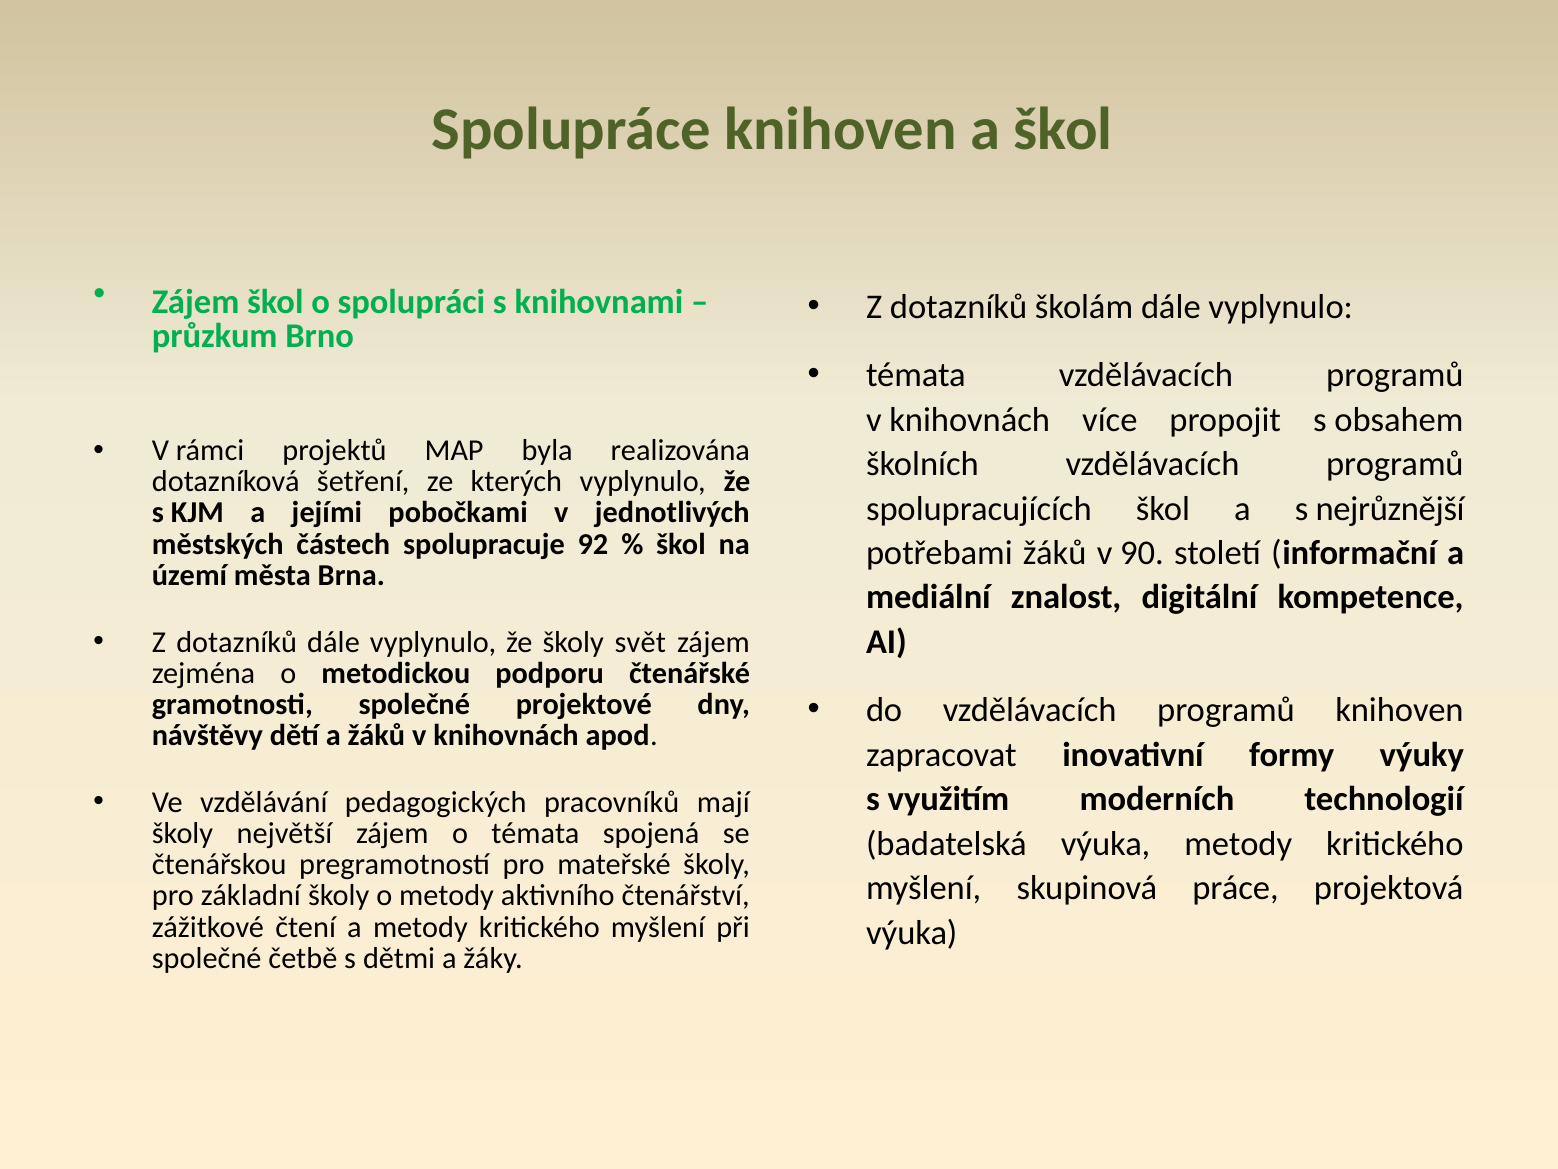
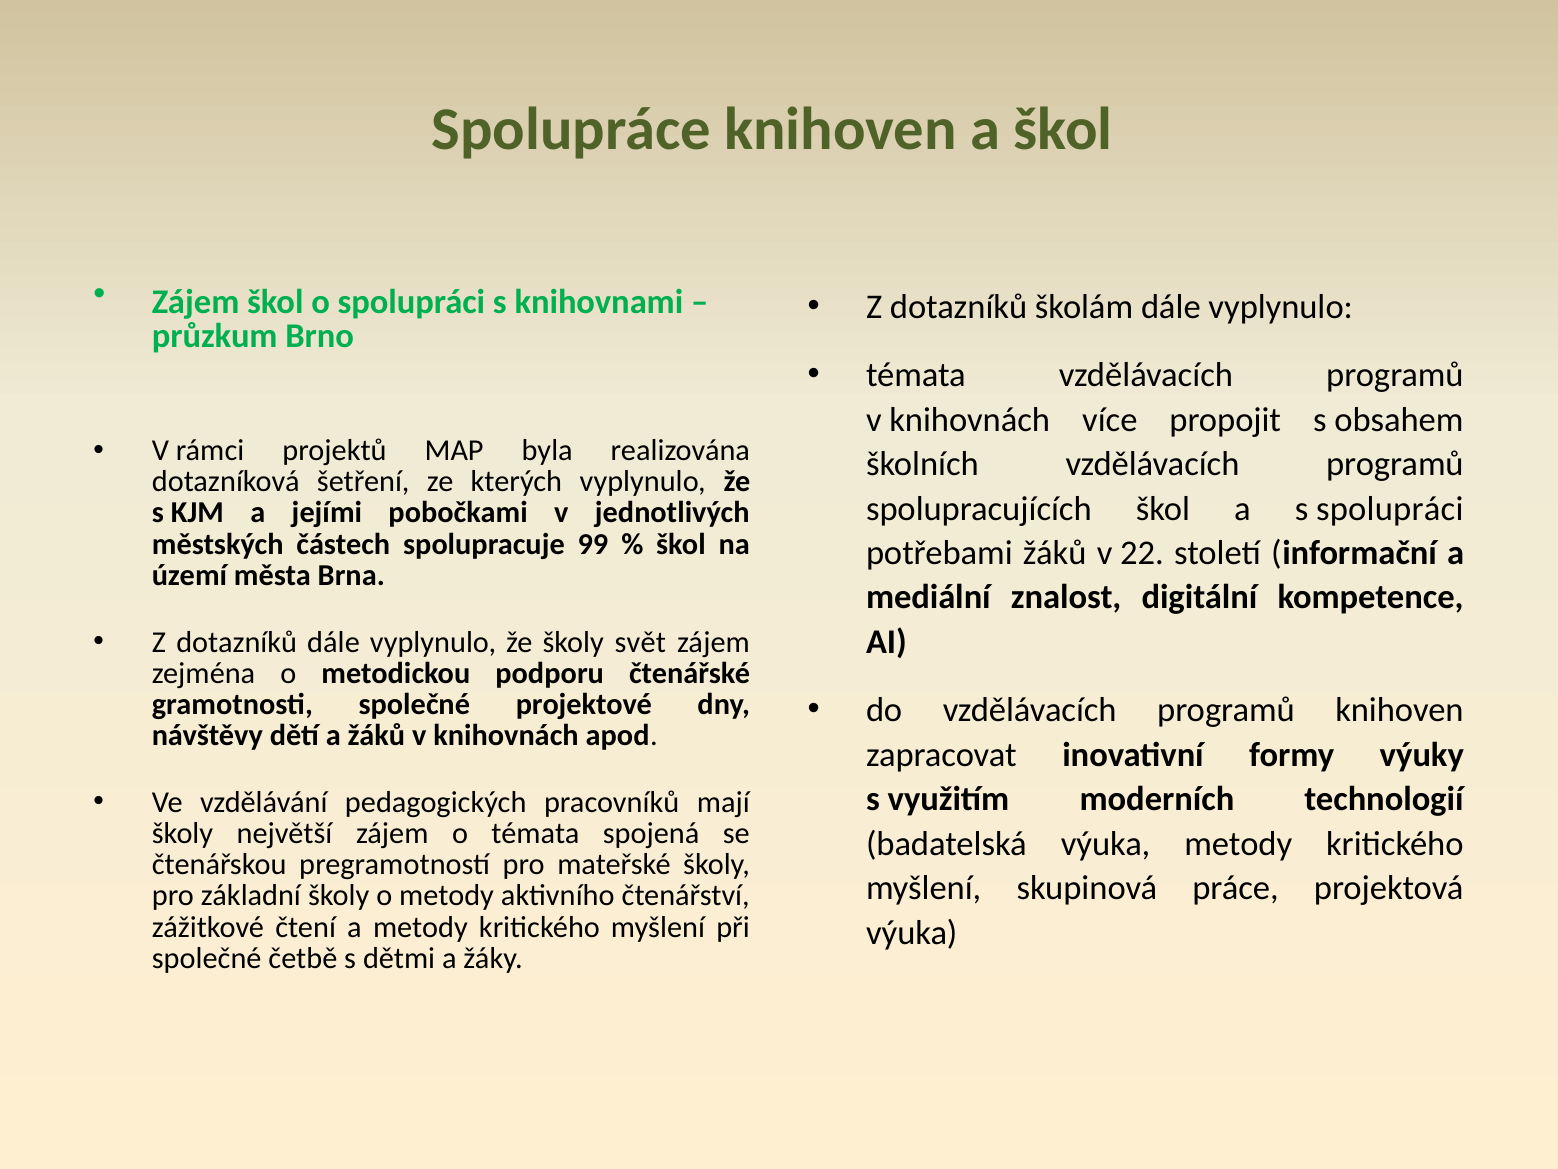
s nejrůznější: nejrůznější -> spolupráci
92: 92 -> 99
90: 90 -> 22
